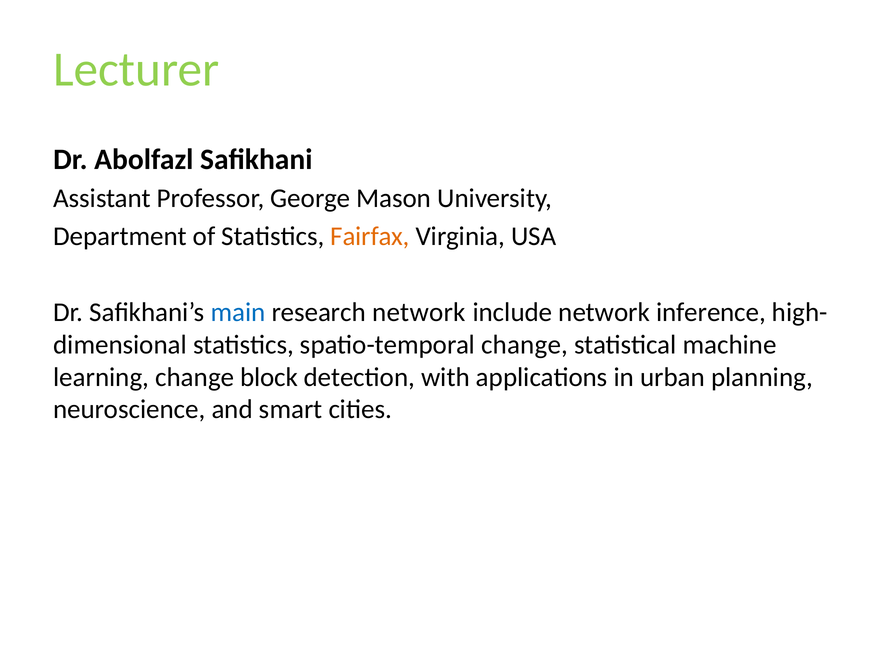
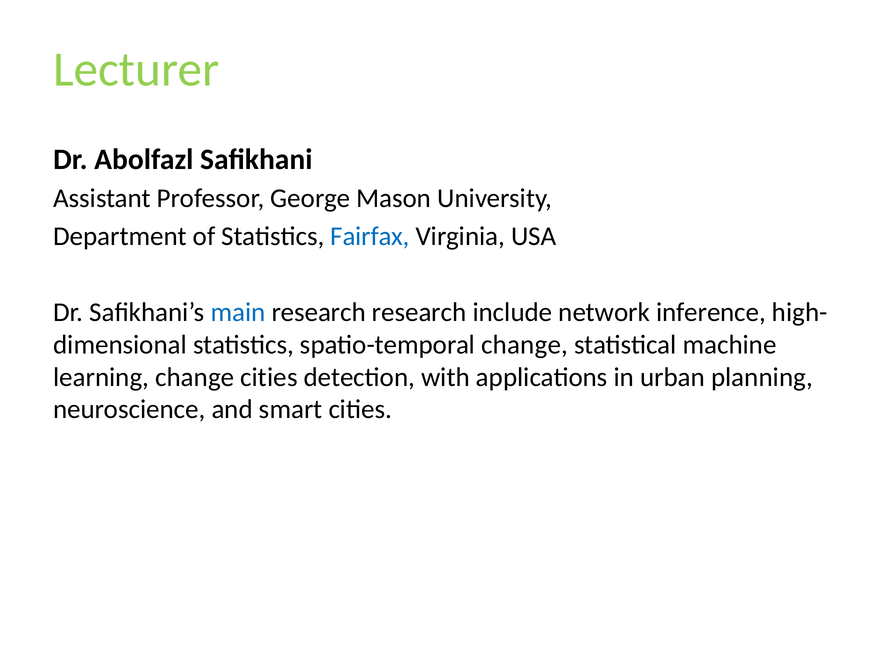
Fairfax colour: orange -> blue
research network: network -> research
change block: block -> cities
